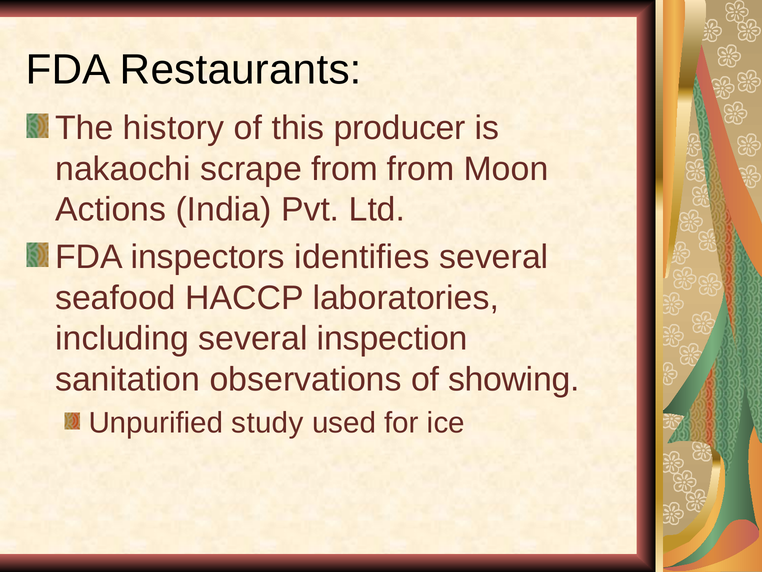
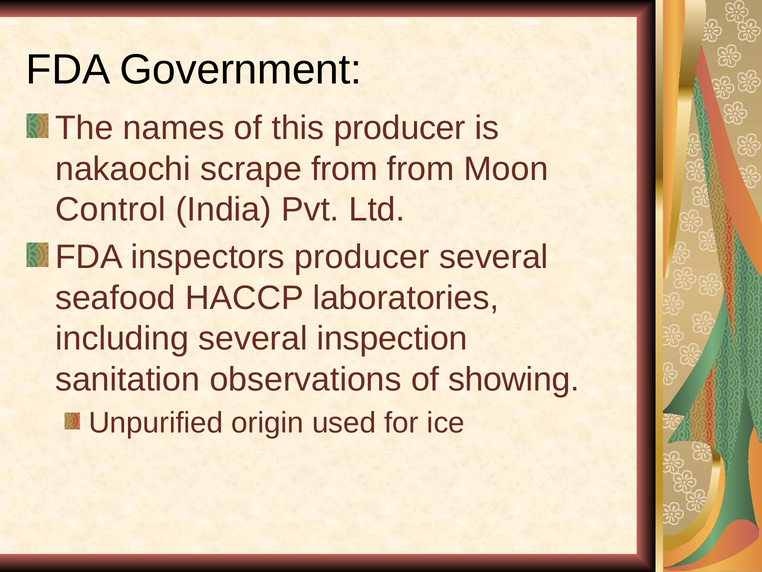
Restaurants: Restaurants -> Government
history: history -> names
Actions: Actions -> Control
inspectors identifies: identifies -> producer
study: study -> origin
